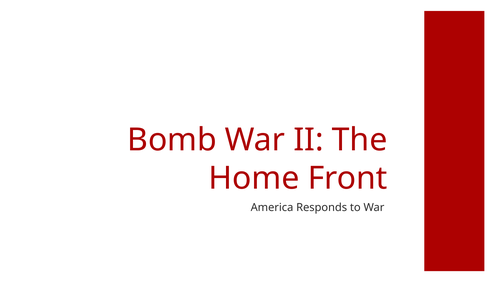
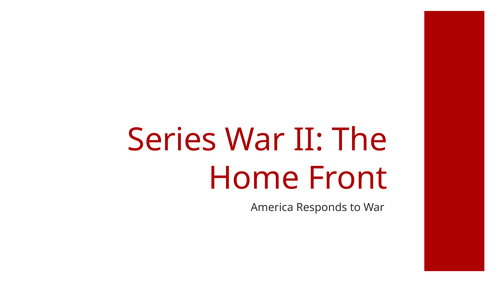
Bomb: Bomb -> Series
